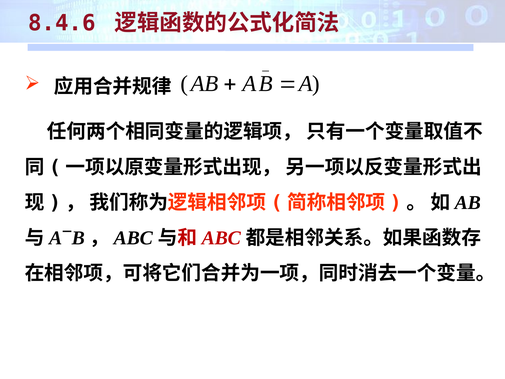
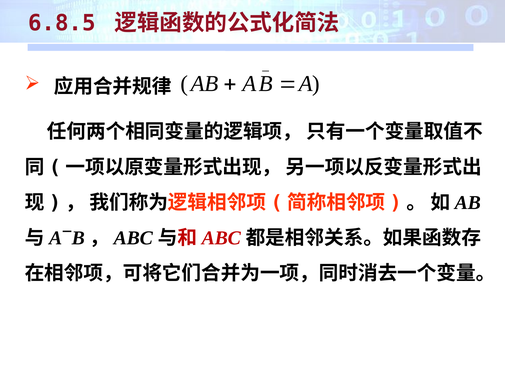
8.4.6: 8.4.6 -> 6.8.5
